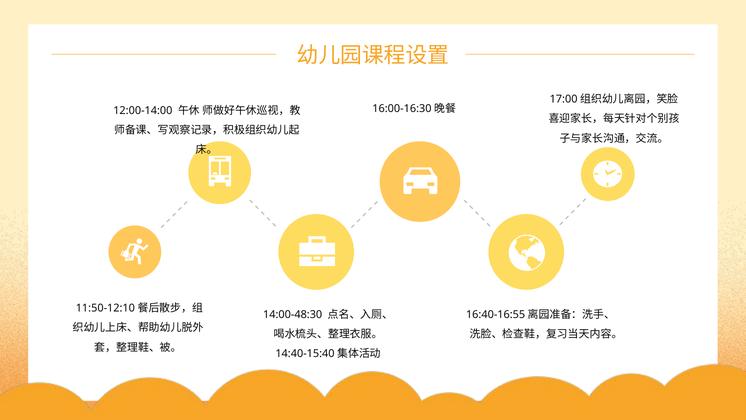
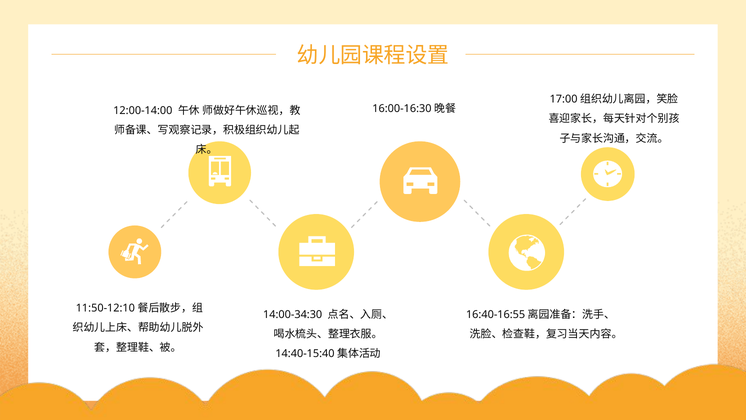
14:00-48:30: 14:00-48:30 -> 14:00-34:30
